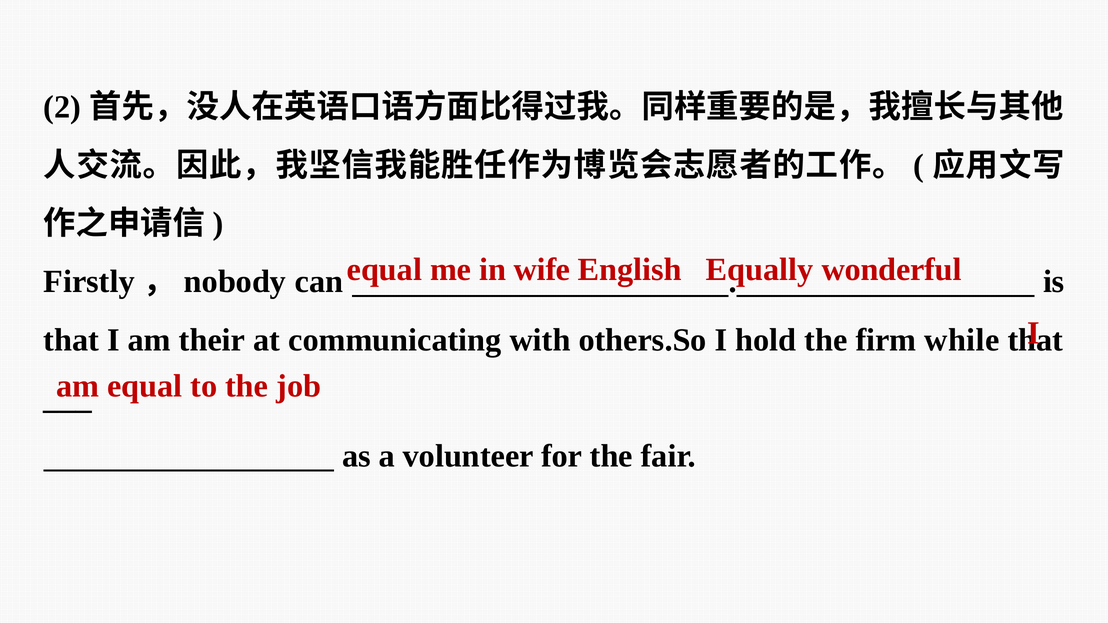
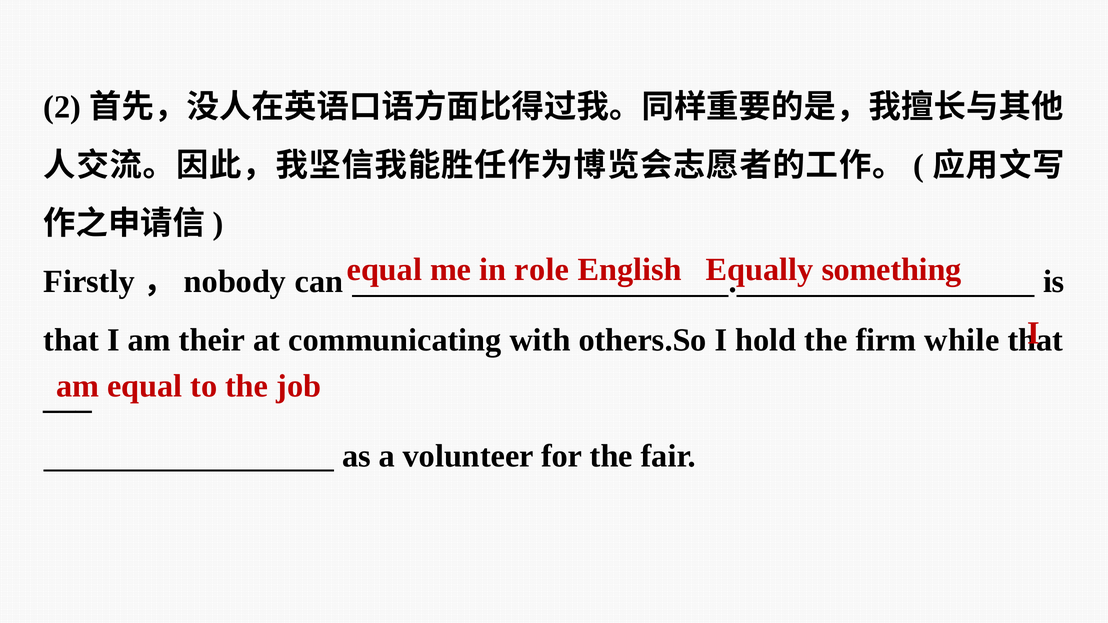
wife: wife -> role
wonderful: wonderful -> something
